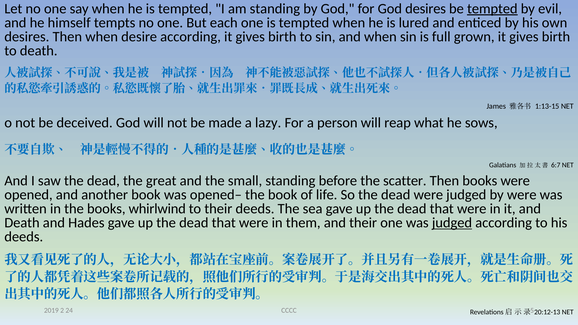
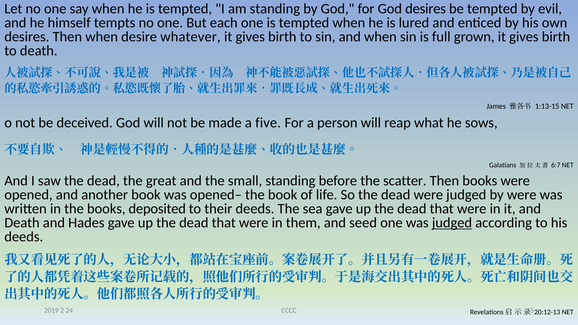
tempted at (492, 9) underline: present -> none
desire according: according -> whatever
lazy: lazy -> five
whirlwind: whirlwind -> deposited
and their: their -> seed
